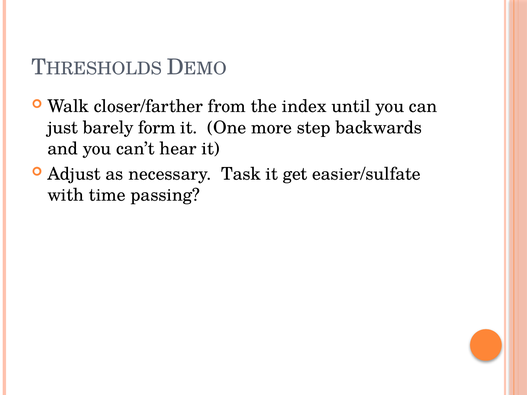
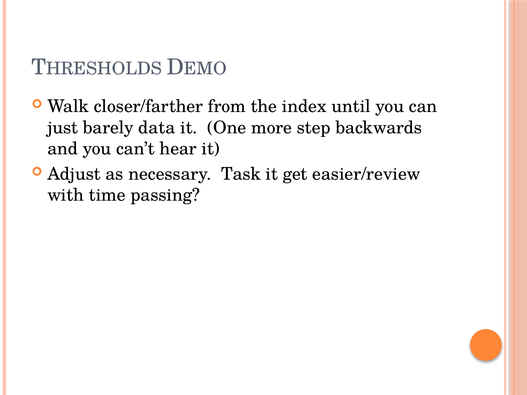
form: form -> data
easier/sulfate: easier/sulfate -> easier/review
